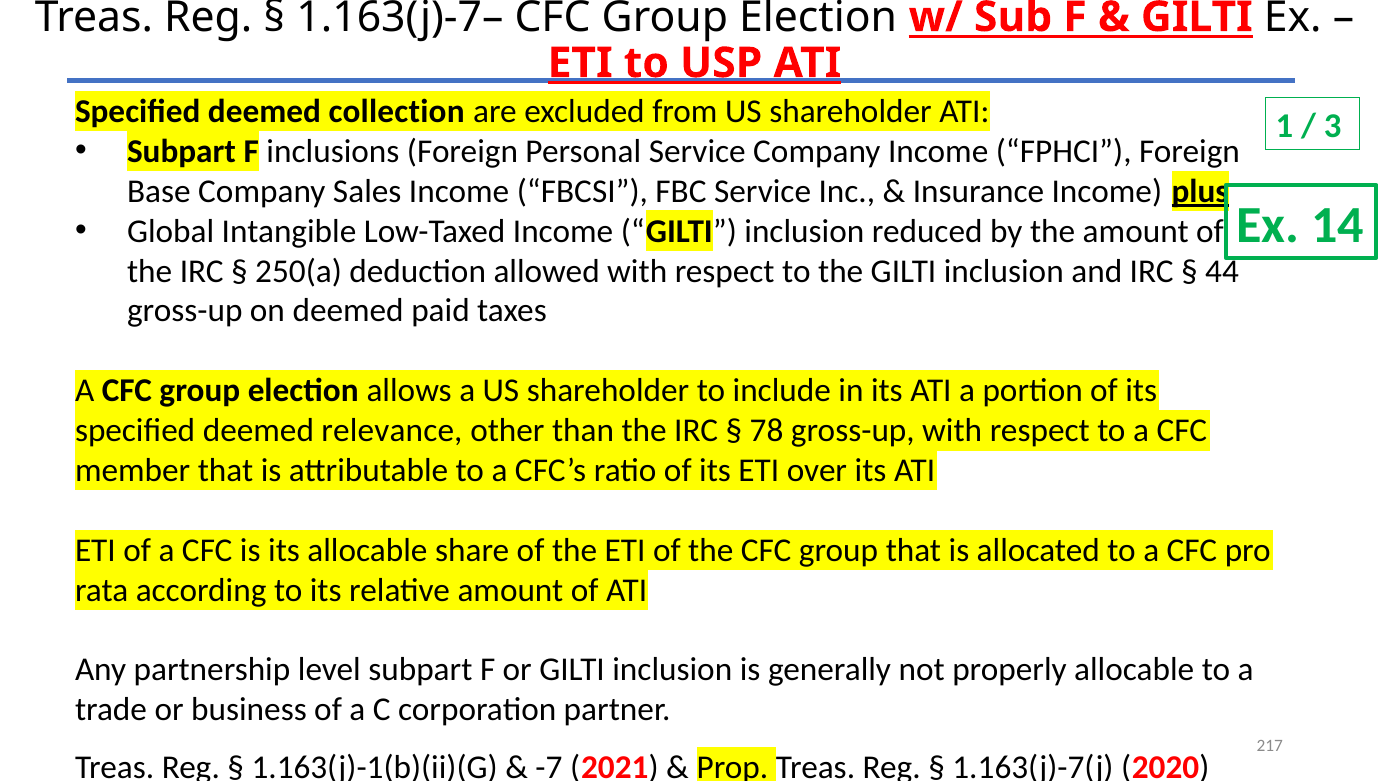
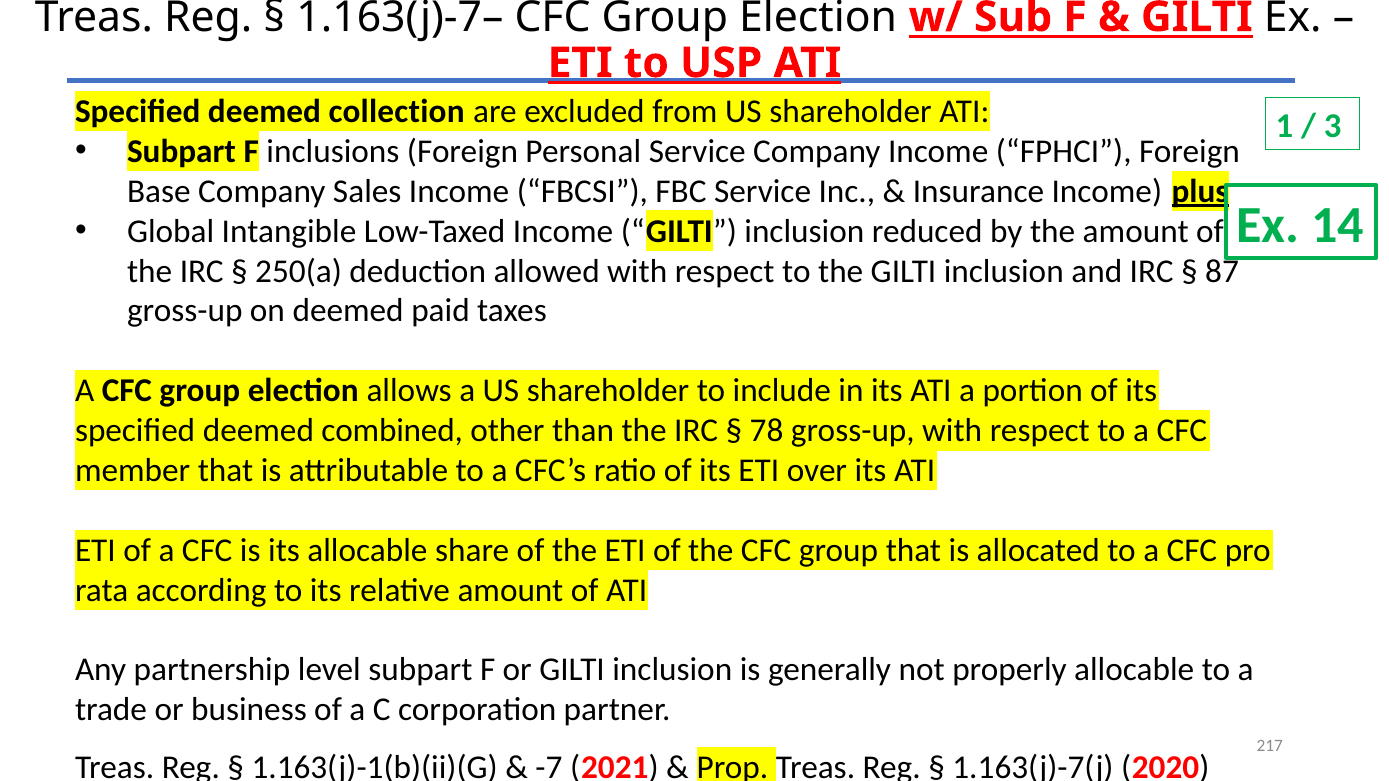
44: 44 -> 87
relevance: relevance -> combined
